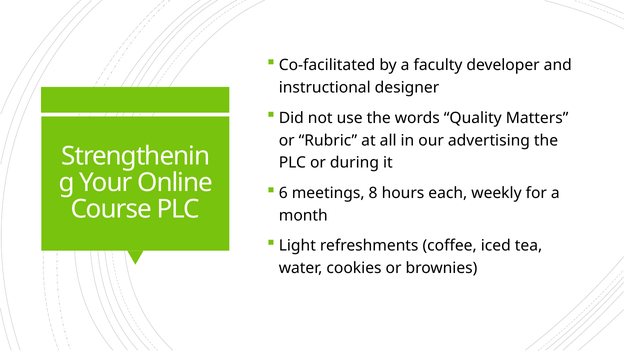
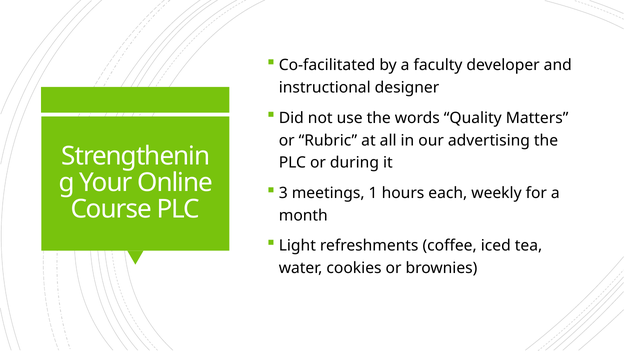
6: 6 -> 3
8: 8 -> 1
